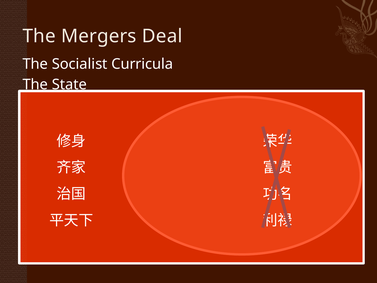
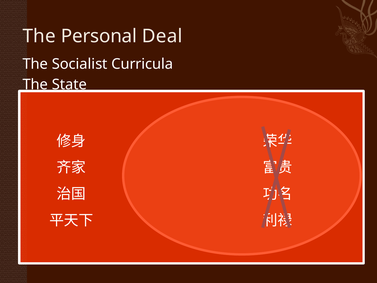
Mergers: Mergers -> Personal
